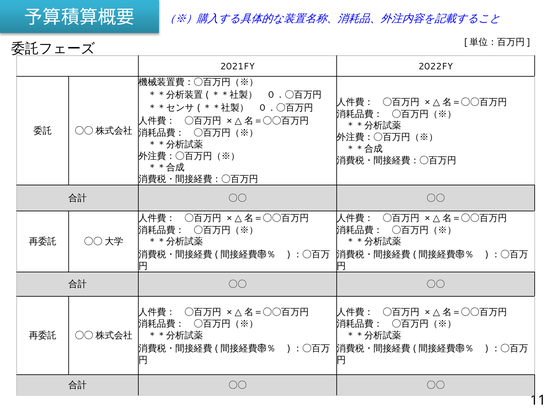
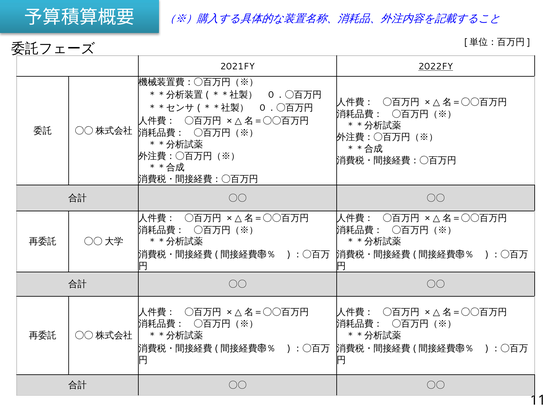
2022FY underline: none -> present
